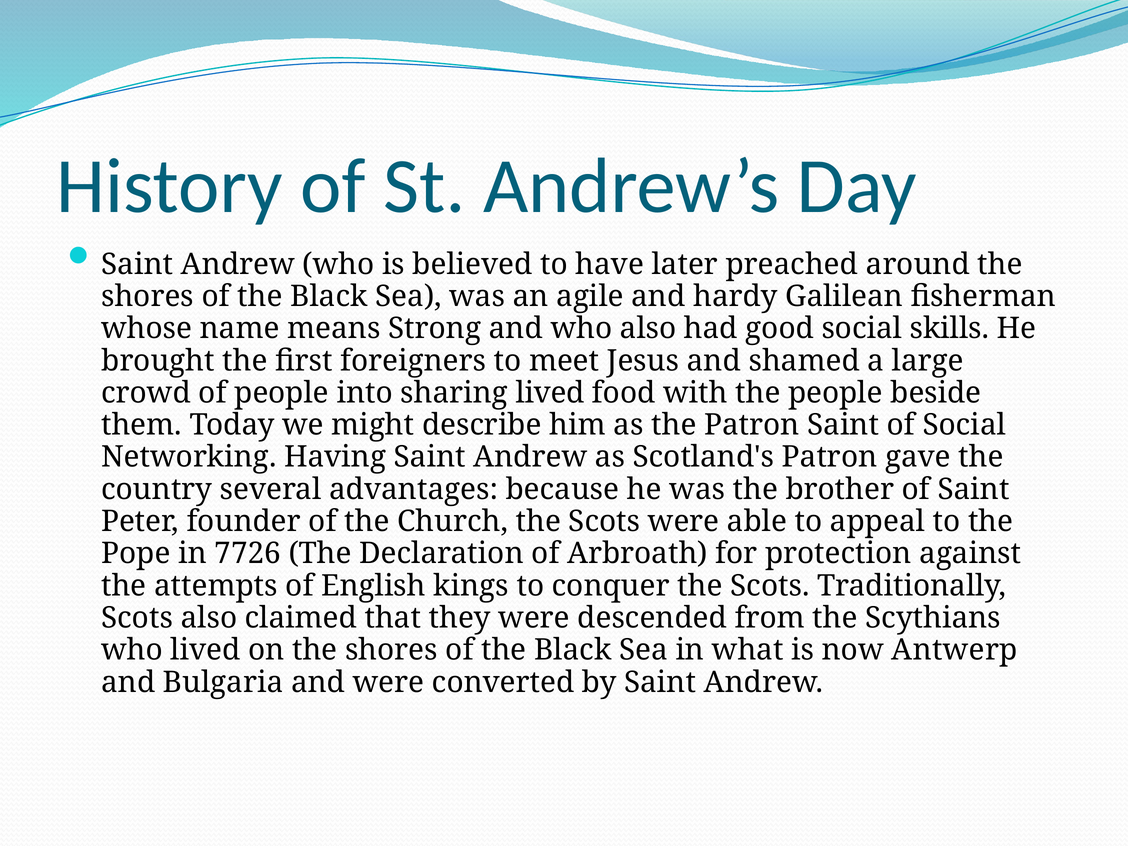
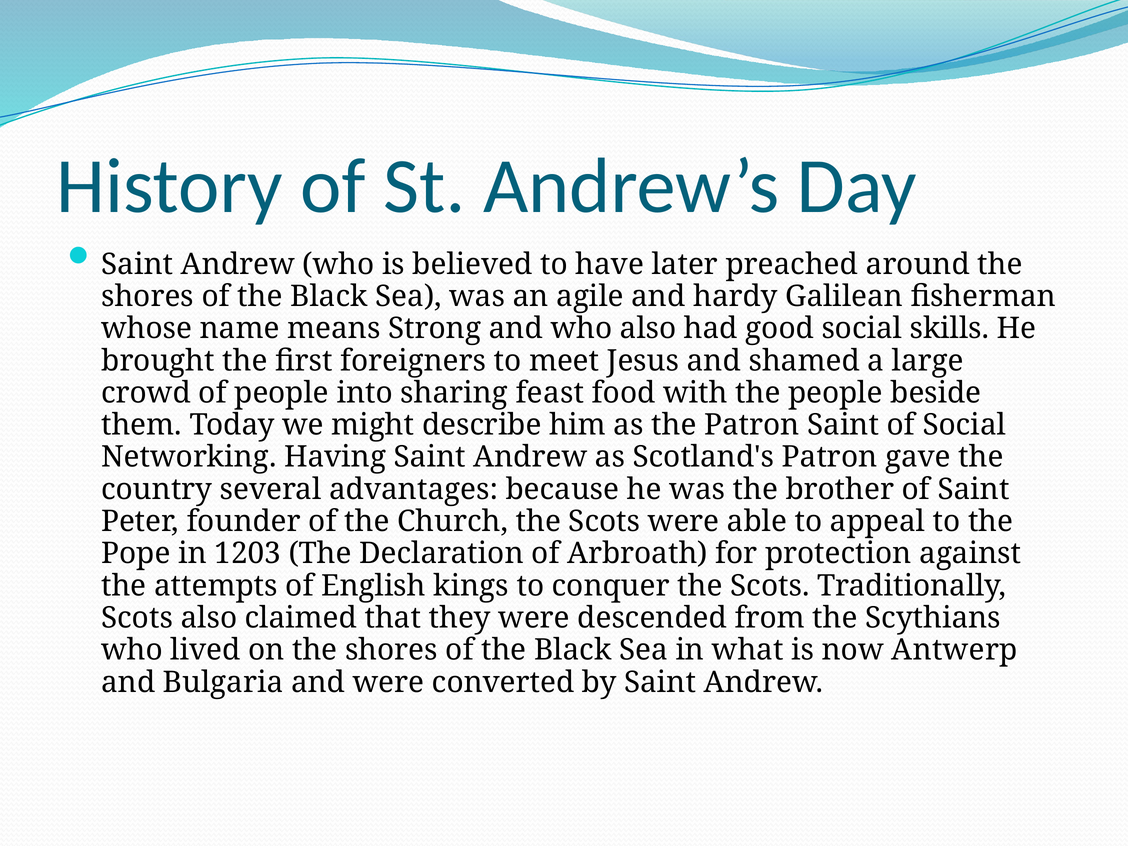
sharing lived: lived -> feast
7726: 7726 -> 1203
